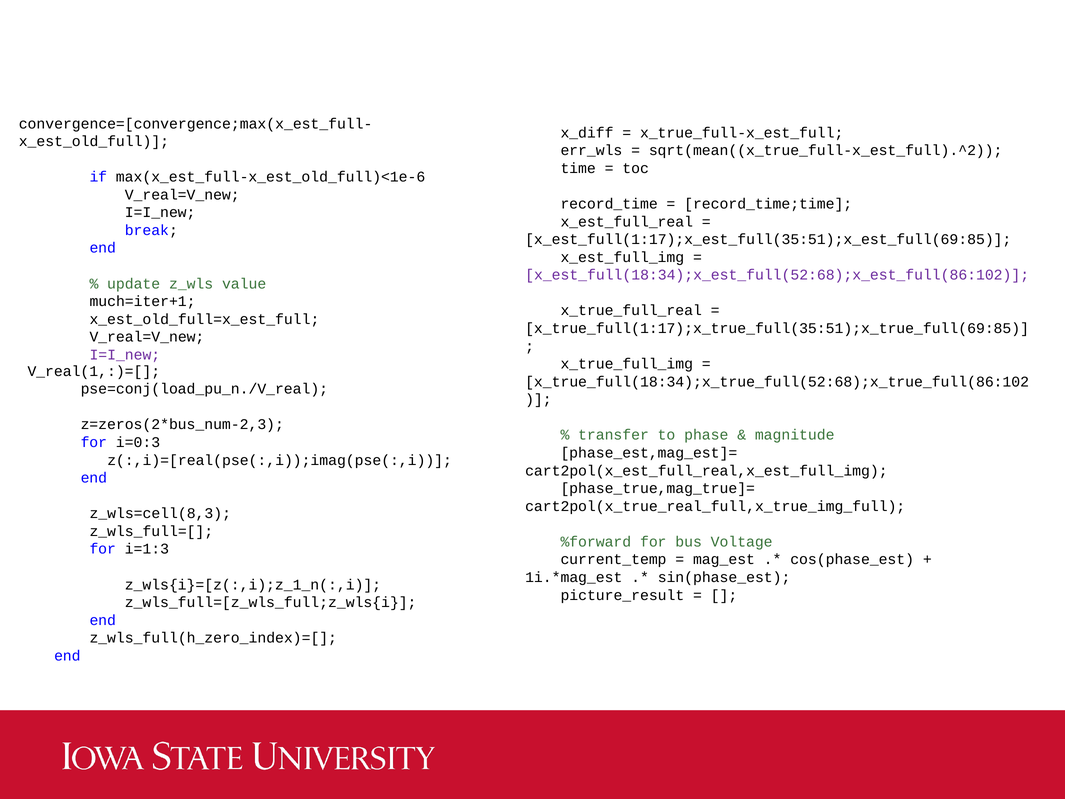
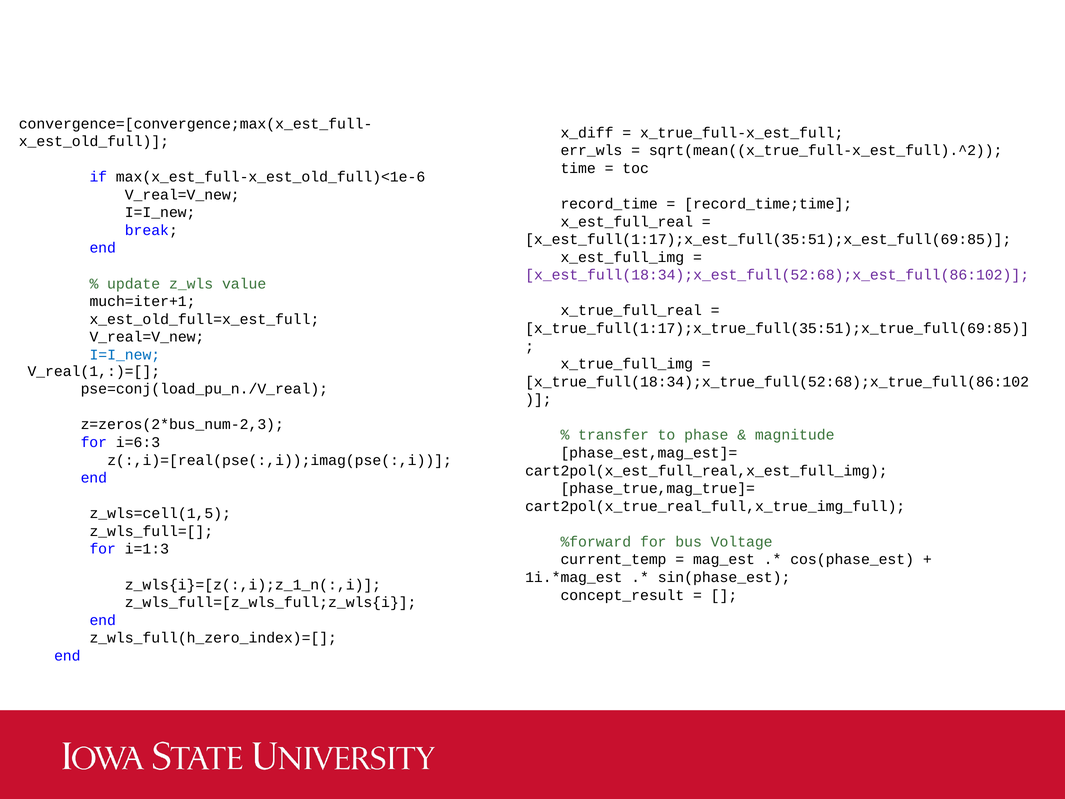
I=I_new at (125, 355) colour: purple -> blue
i=0:3: i=0:3 -> i=6:3
z_wls=cell(8,3: z_wls=cell(8,3 -> z_wls=cell(1,5
picture_result: picture_result -> concept_result
